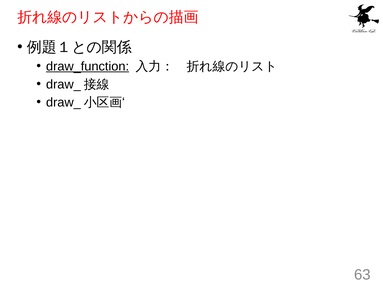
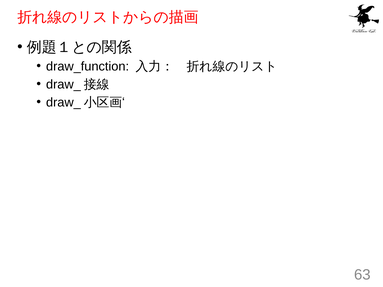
draw_function underline: present -> none
